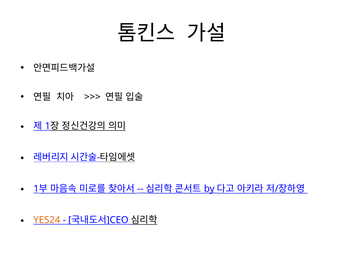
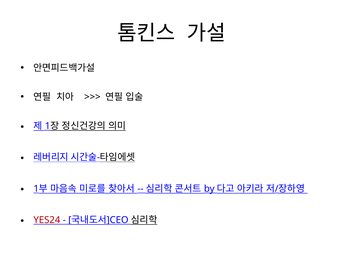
YES24 colour: orange -> red
